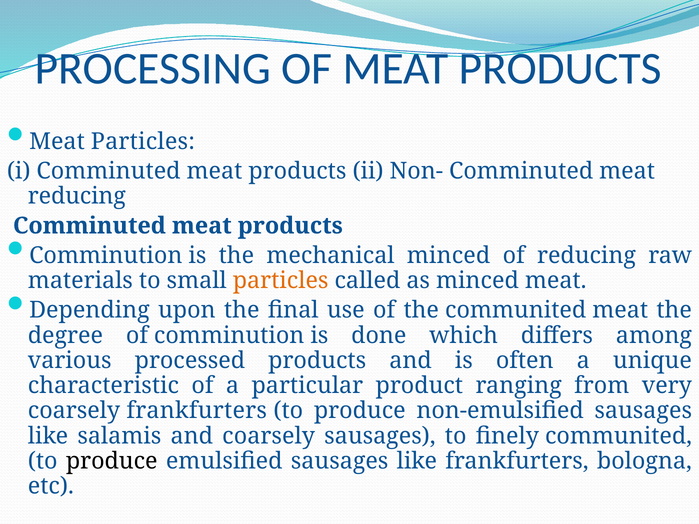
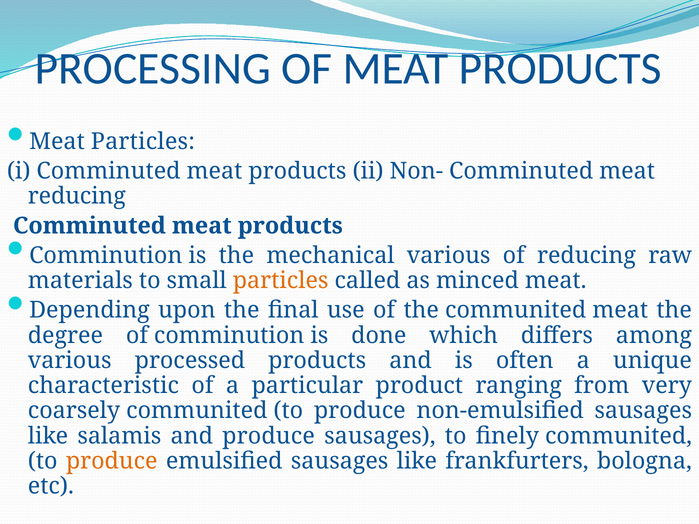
mechanical minced: minced -> various
coarsely frankfurters: frankfurters -> communited
and coarsely: coarsely -> produce
produce at (112, 461) colour: black -> orange
